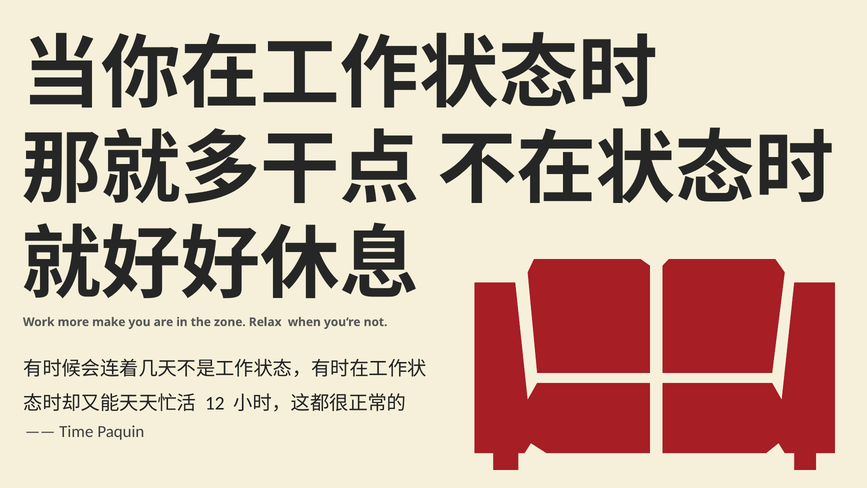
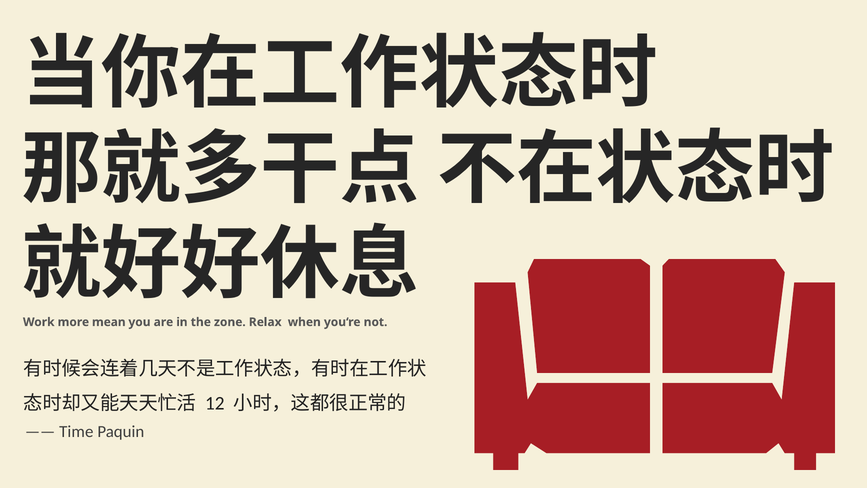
make: make -> mean
